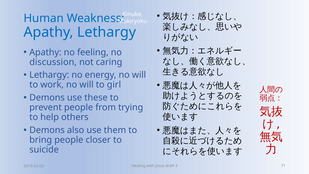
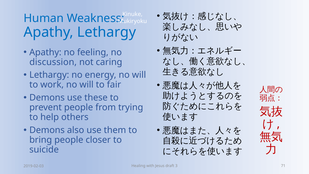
girl: girl -> fair
